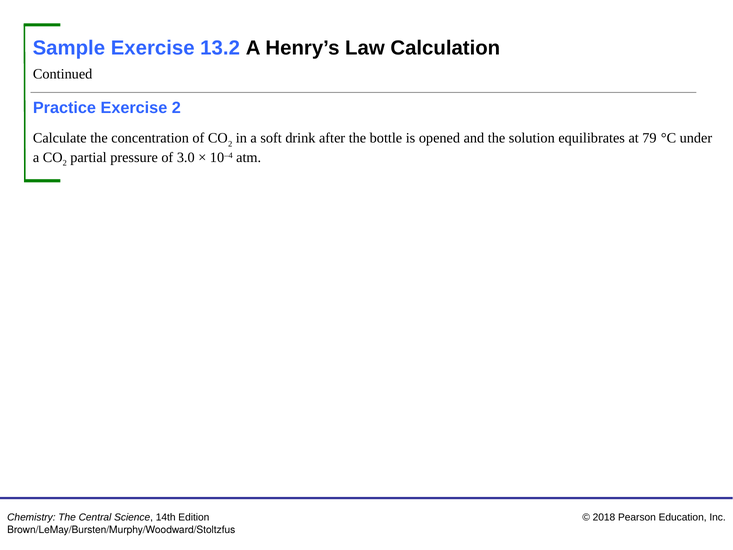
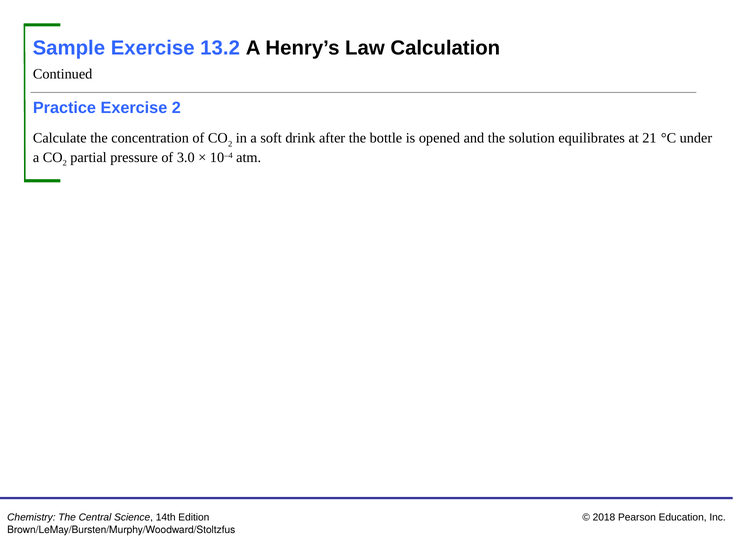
79: 79 -> 21
